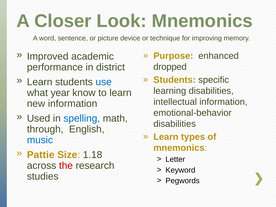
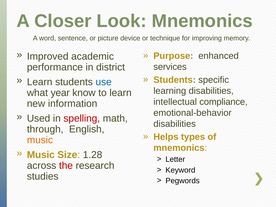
dropped: dropped -> services
intellectual information: information -> compliance
spelling colour: blue -> red
Learn at (166, 137): Learn -> Helps
music at (40, 140) colour: blue -> orange
Pattie at (41, 155): Pattie -> Music
1.18: 1.18 -> 1.28
